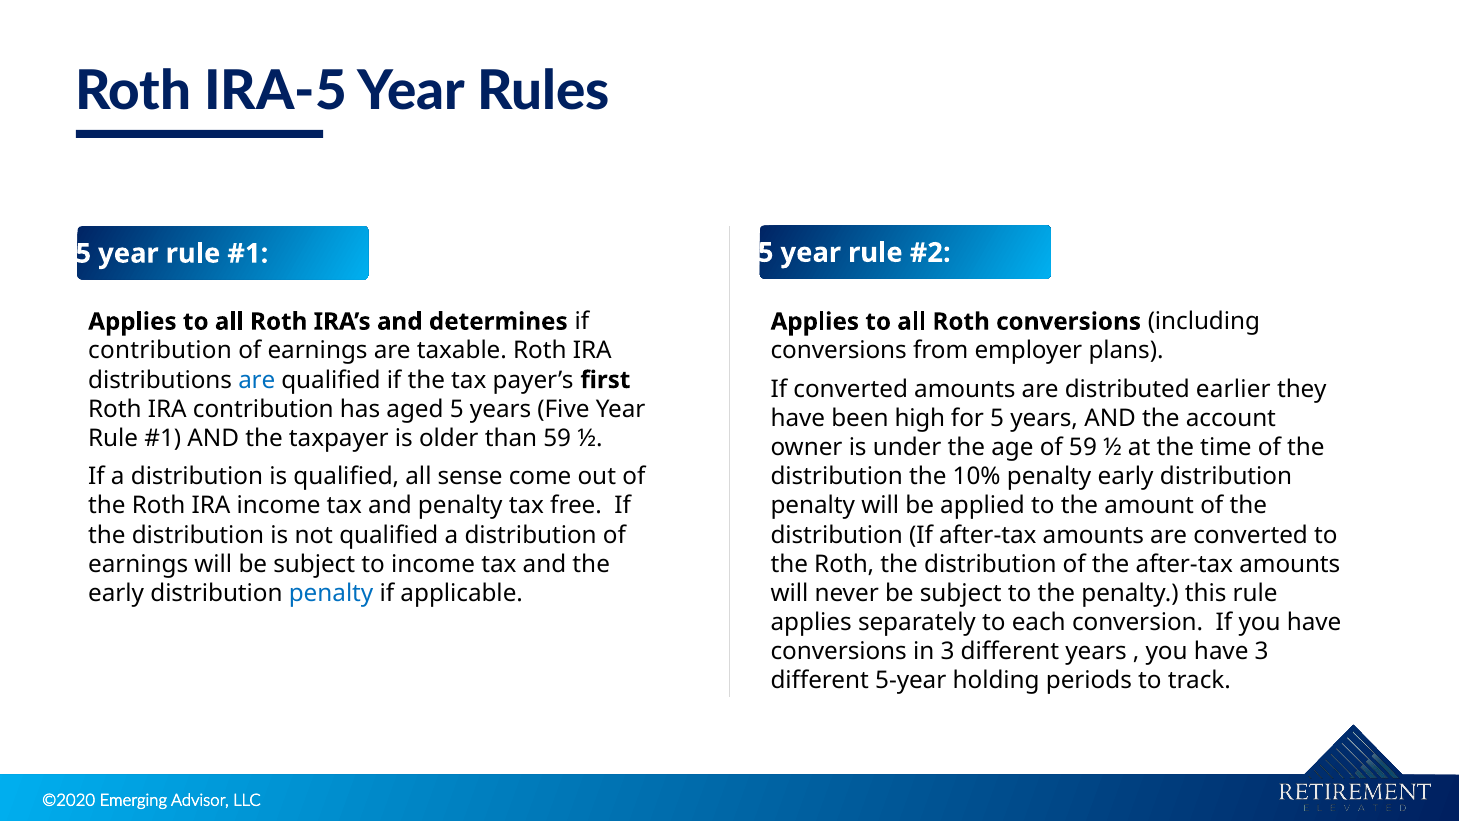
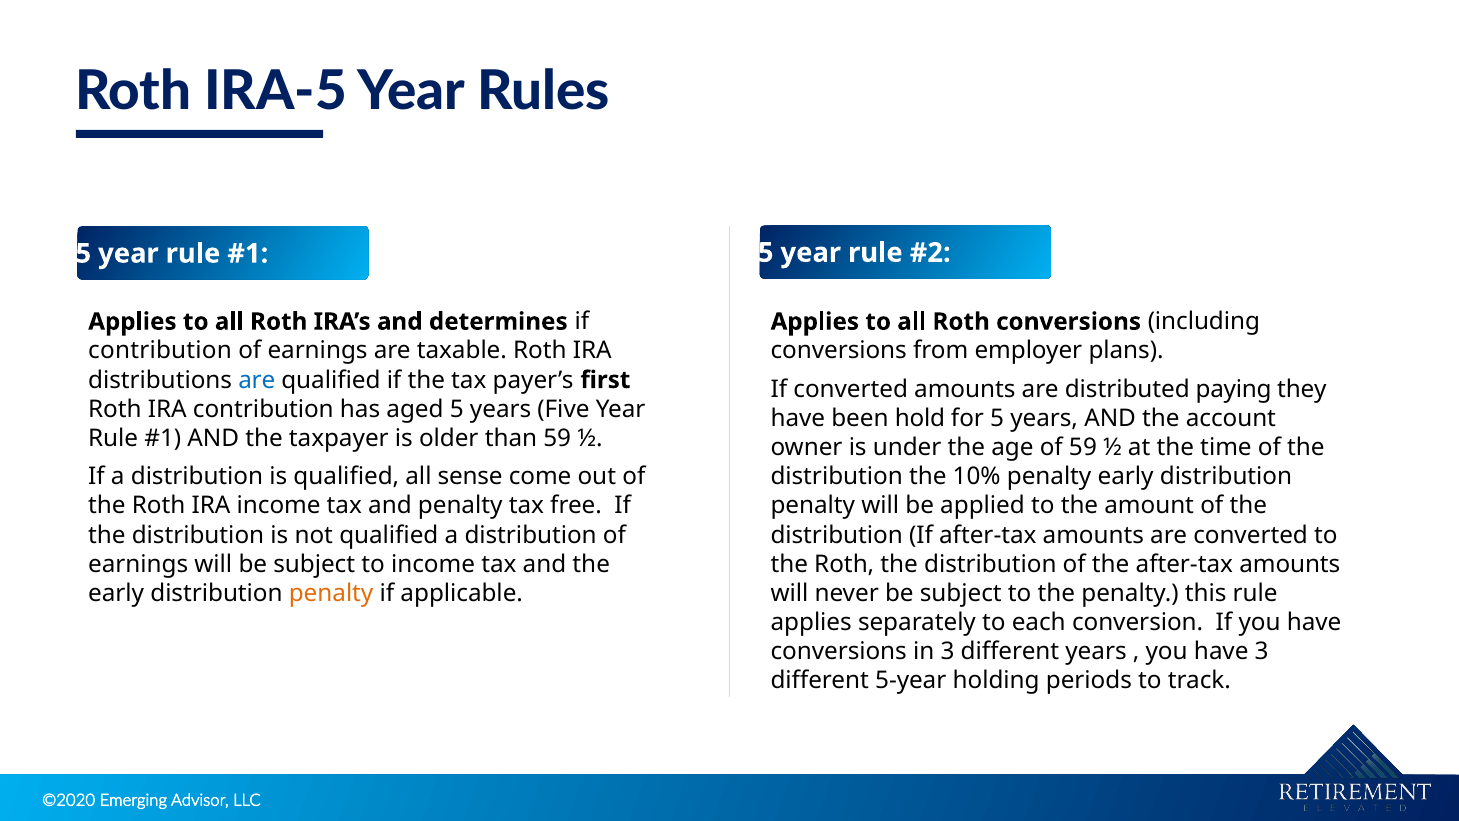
earlier: earlier -> paying
high: high -> hold
penalty at (331, 593) colour: blue -> orange
